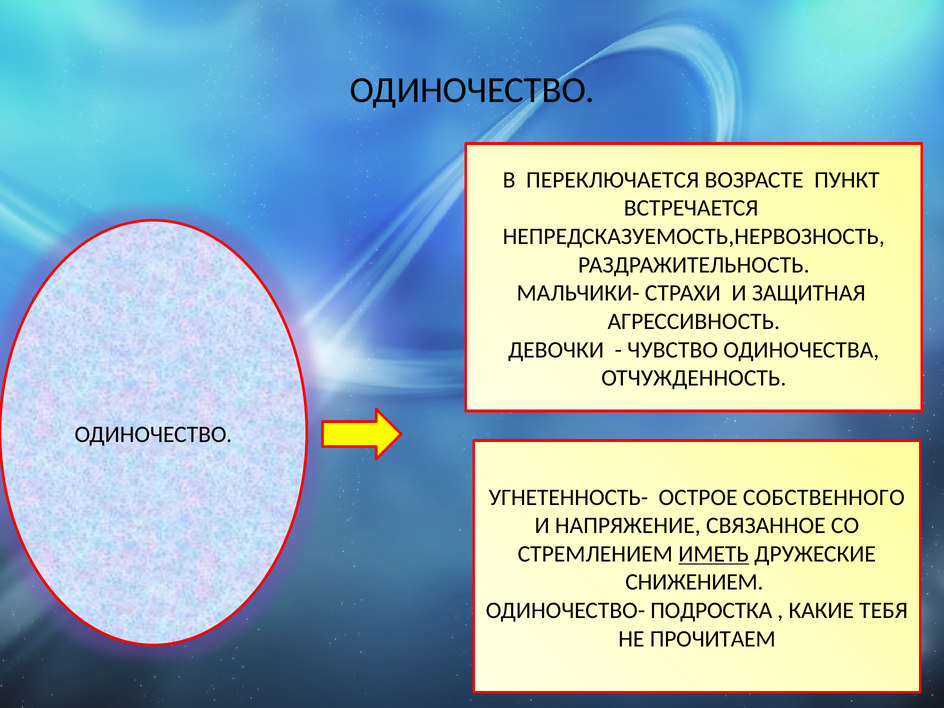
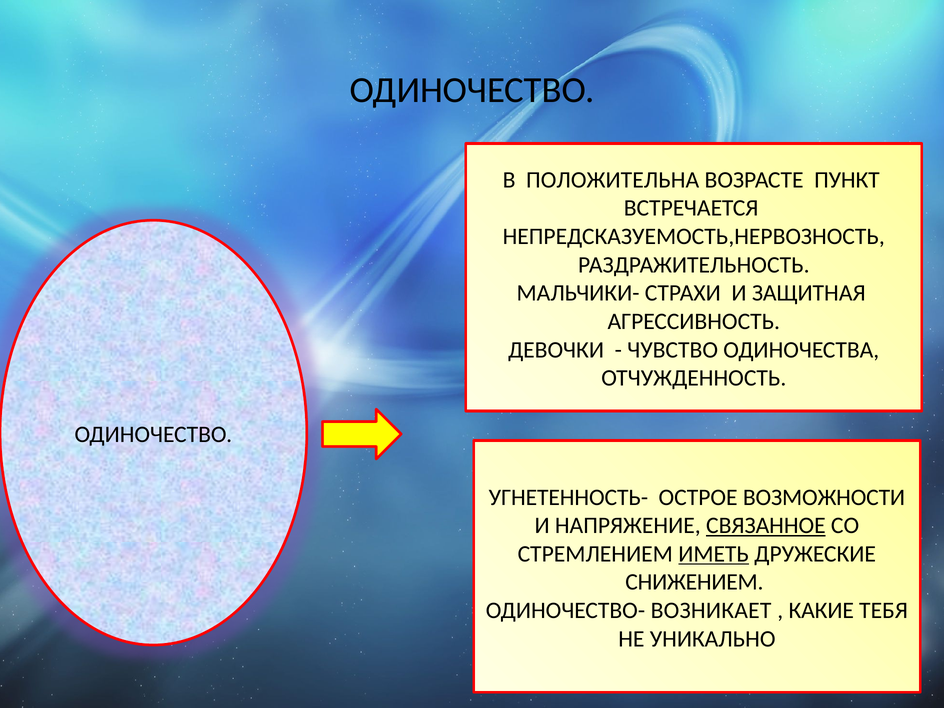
ПЕРЕКЛЮЧАЕТСЯ: ПЕРЕКЛЮЧАЕТСЯ -> ПОЛОЖИТЕЛЬНА
СОБСТВЕННОГО: СОБСТВЕННОГО -> ВОЗМОЖНОСТИ
СВЯЗАННОЕ underline: none -> present
ПОДРОСТКА: ПОДРОСТКА -> ВОЗНИКАЕТ
ПРОЧИТАЕМ: ПРОЧИТАЕМ -> УНИКАЛЬНО
